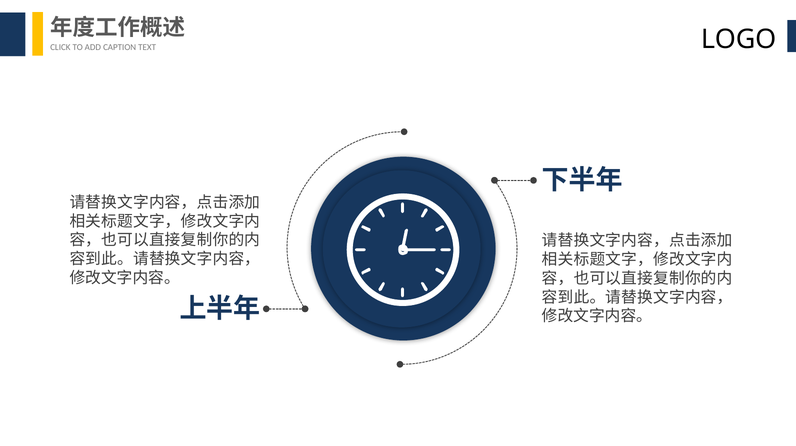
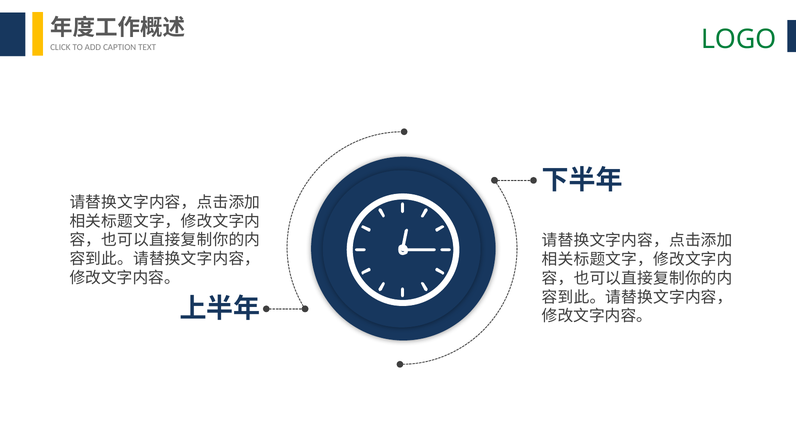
LOGO colour: black -> green
